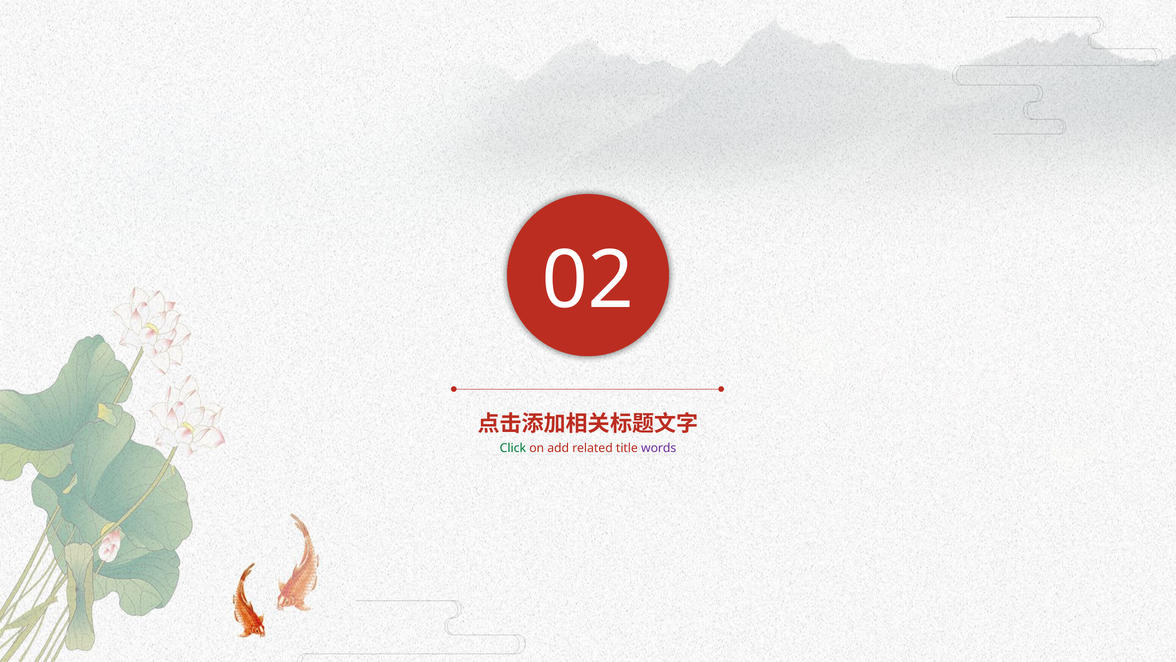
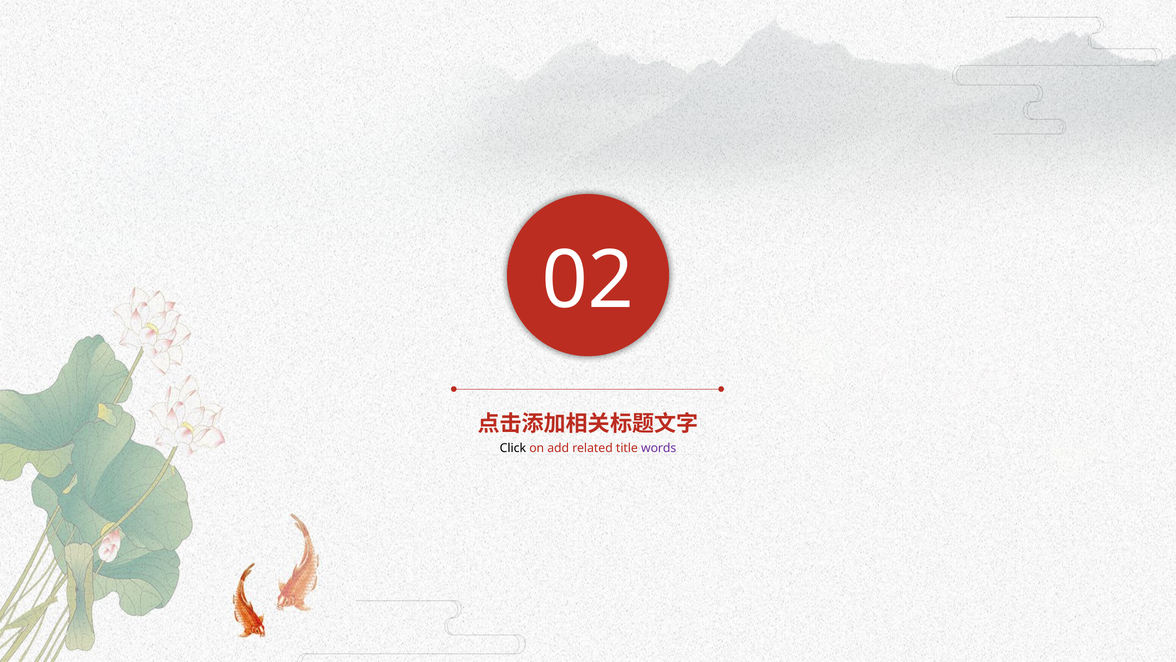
Click colour: green -> black
